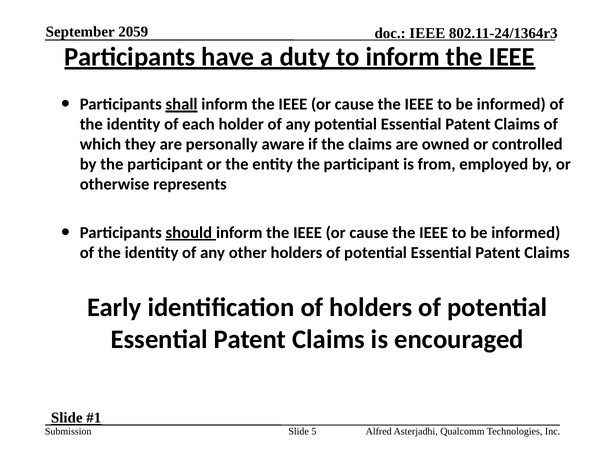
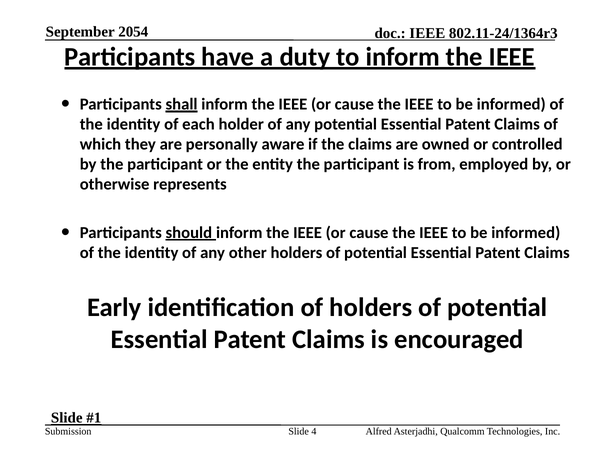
2059: 2059 -> 2054
5: 5 -> 4
